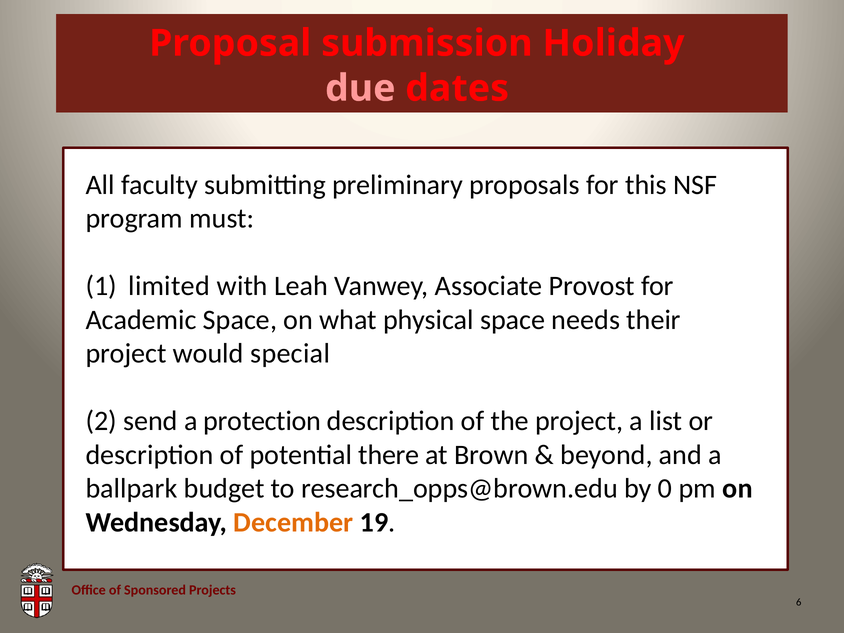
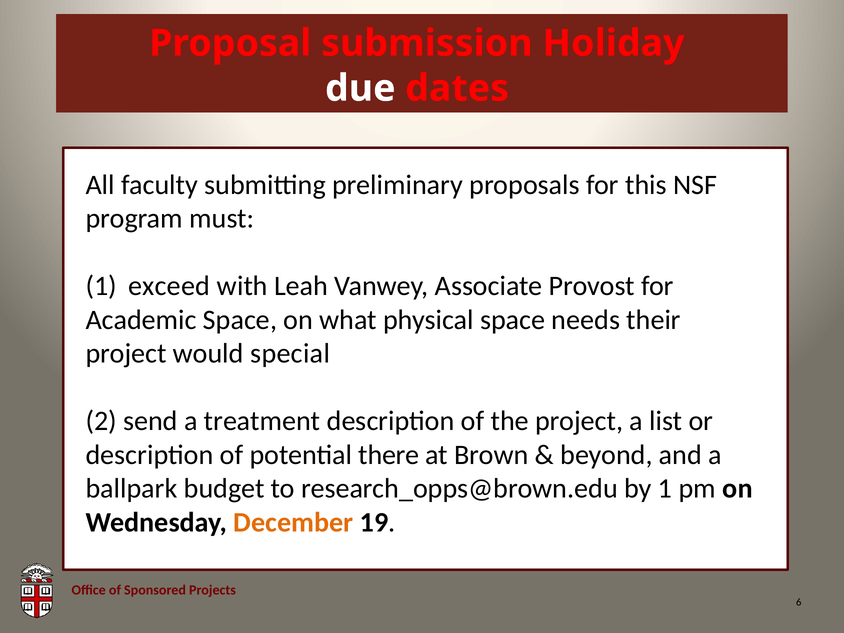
due colour: pink -> white
limited: limited -> exceed
protection: protection -> treatment
by 0: 0 -> 1
